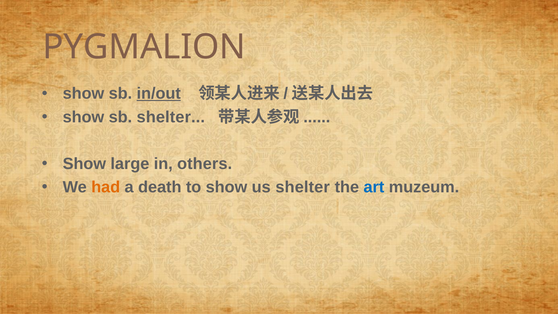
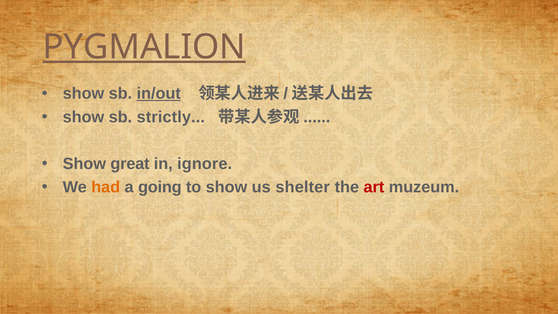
PYGMALION underline: none -> present
sb shelter: shelter -> strictly
large: large -> great
others: others -> ignore
death: death -> going
art colour: blue -> red
